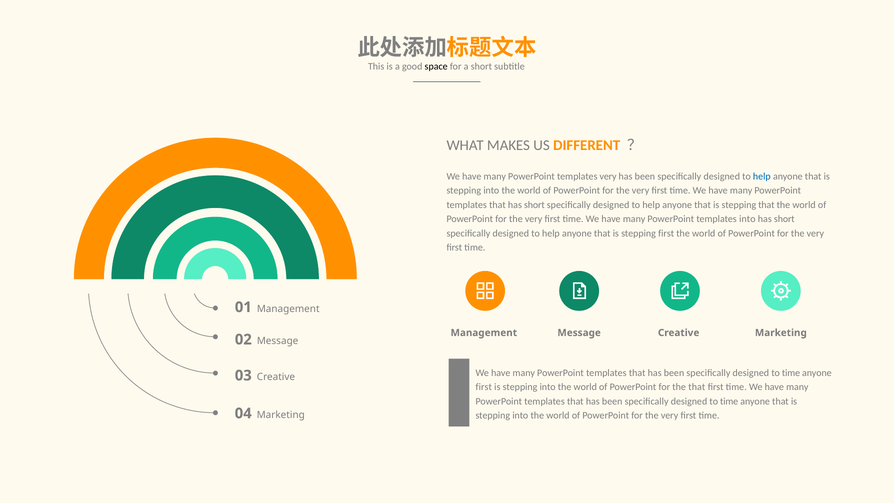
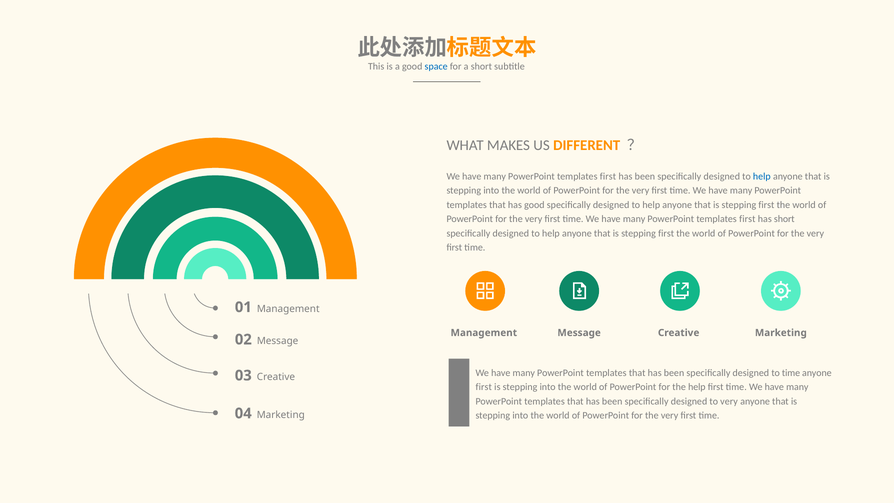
space colour: black -> blue
very at (608, 176): very -> first
that has short: short -> good
that at (766, 205): that -> first
into at (747, 219): into -> first
the that: that -> help
time at (729, 401): time -> very
